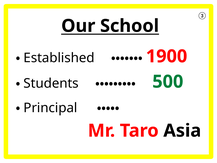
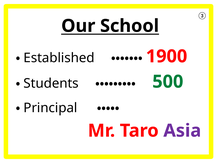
Asia colour: black -> purple
